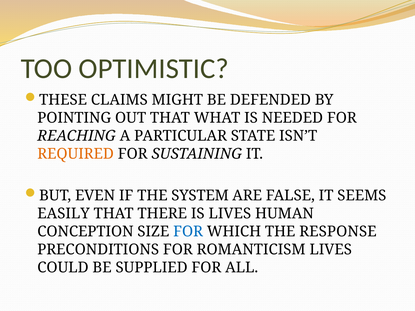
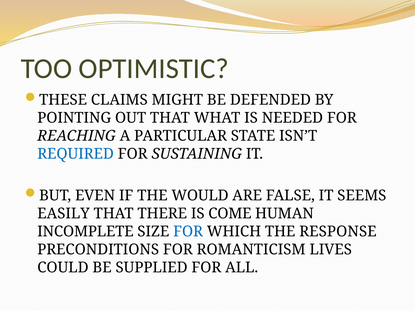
REQUIRED colour: orange -> blue
SYSTEM: SYSTEM -> WOULD
IS LIVES: LIVES -> COME
CONCEPTION: CONCEPTION -> INCOMPLETE
